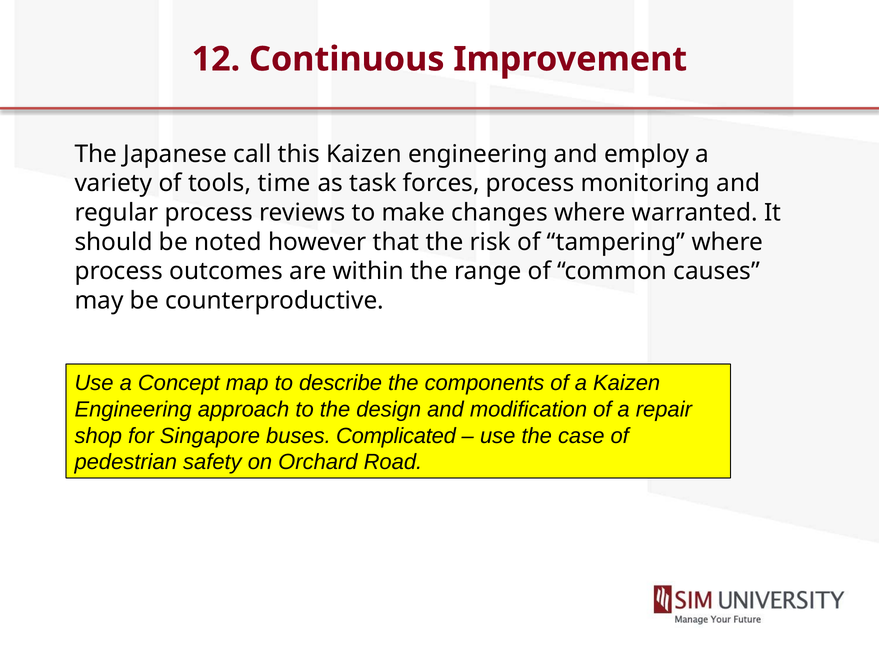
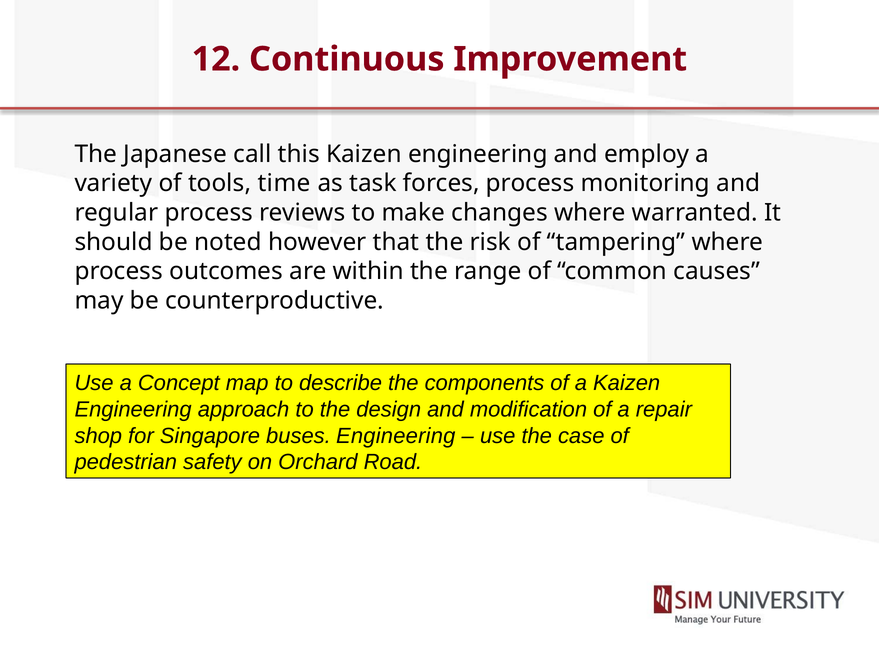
buses Complicated: Complicated -> Engineering
